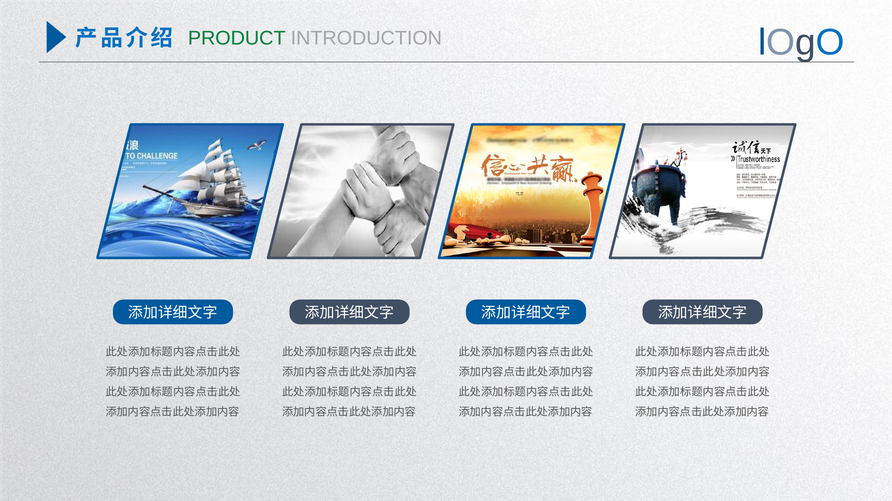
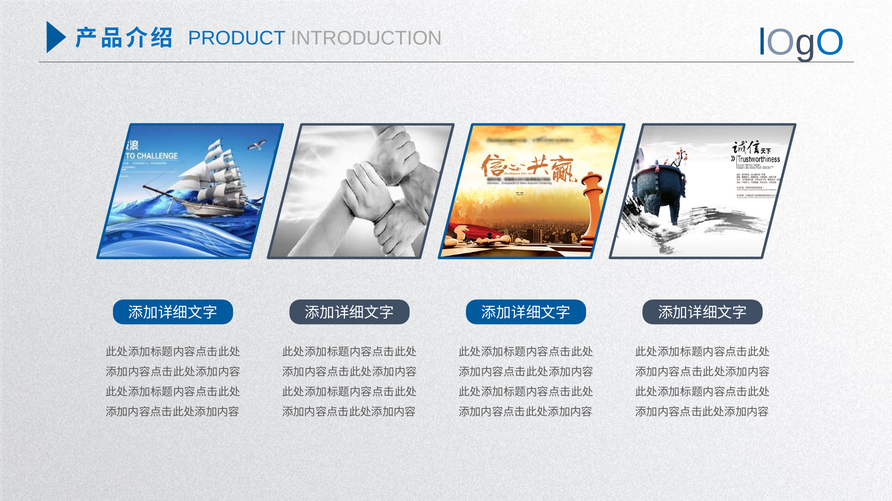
PRODUCT colour: green -> blue
